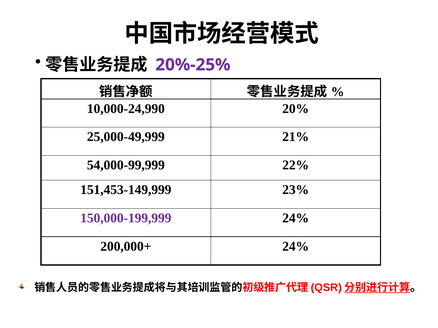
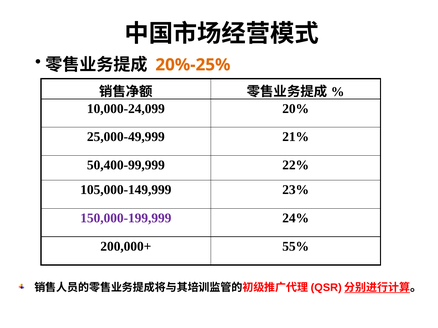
20%-25% colour: purple -> orange
10,000-24,990: 10,000-24,990 -> 10,000-24,099
54,000-99,999: 54,000-99,999 -> 50,400-99,999
151,453-149,999: 151,453-149,999 -> 105,000-149,999
200,000+ 24%: 24% -> 55%
